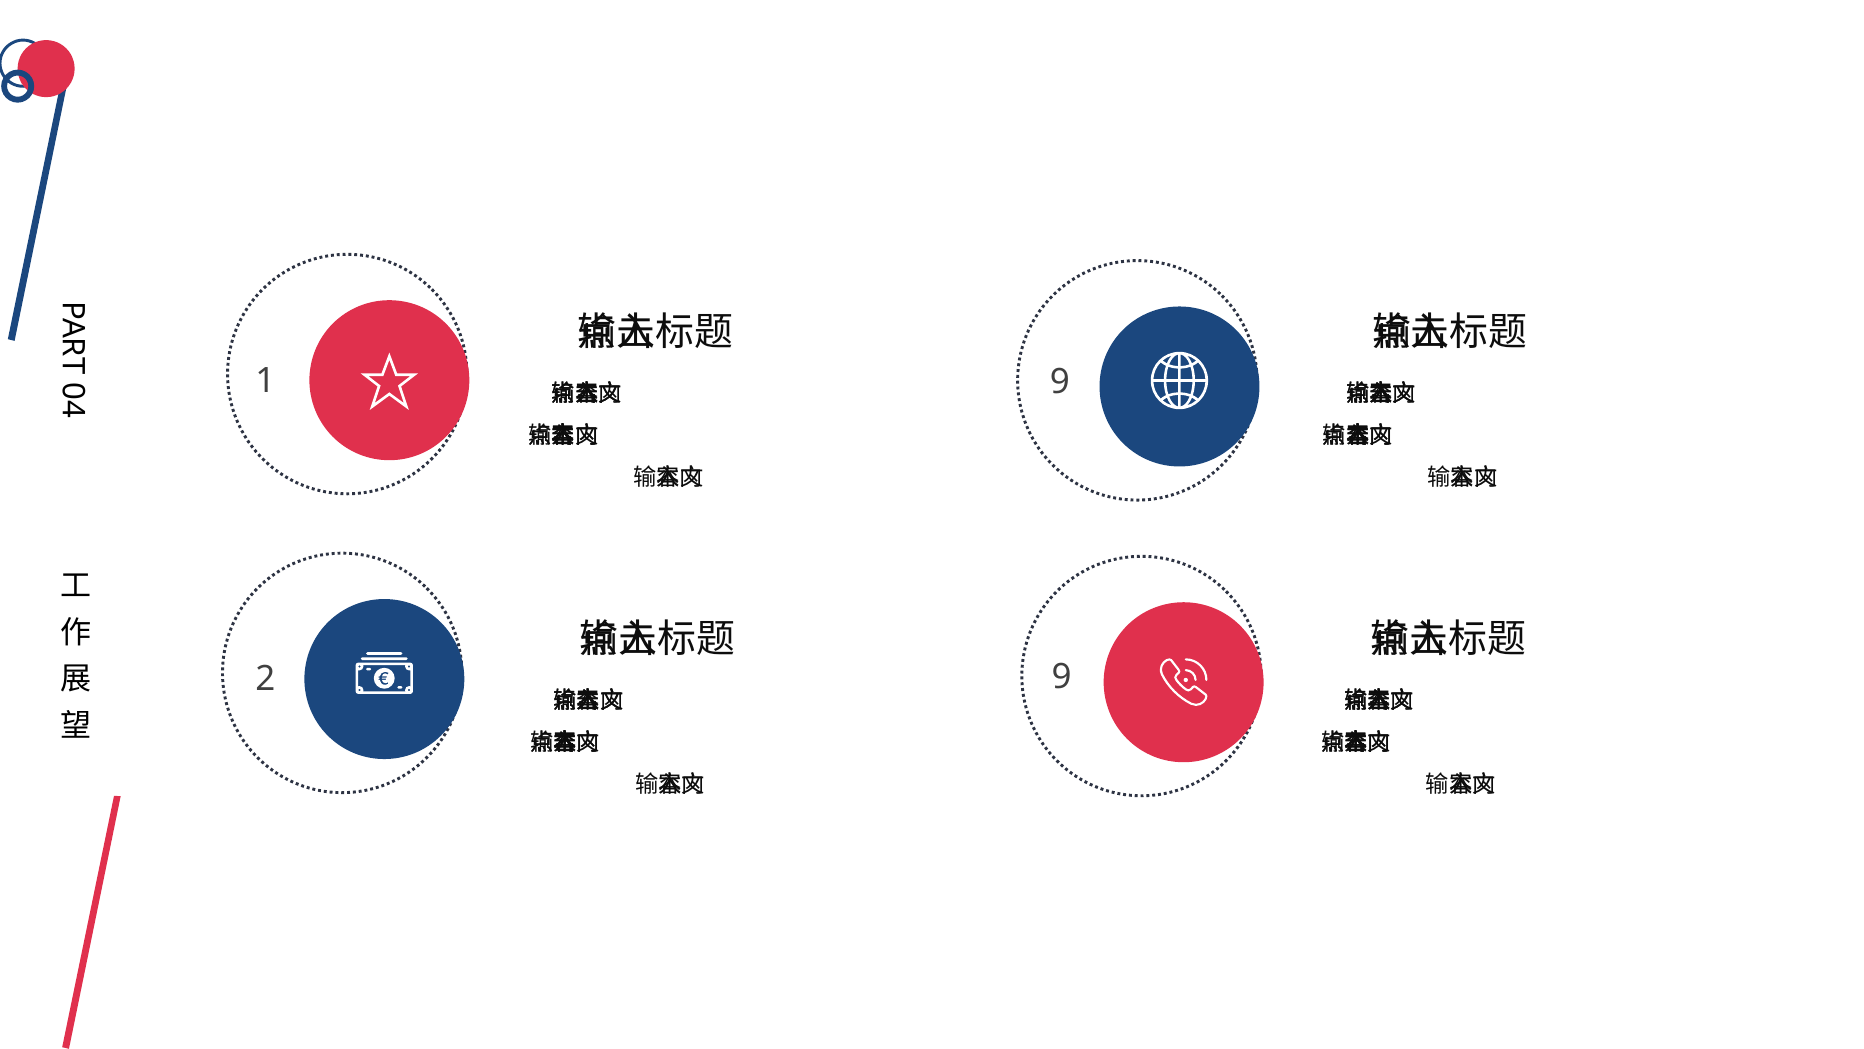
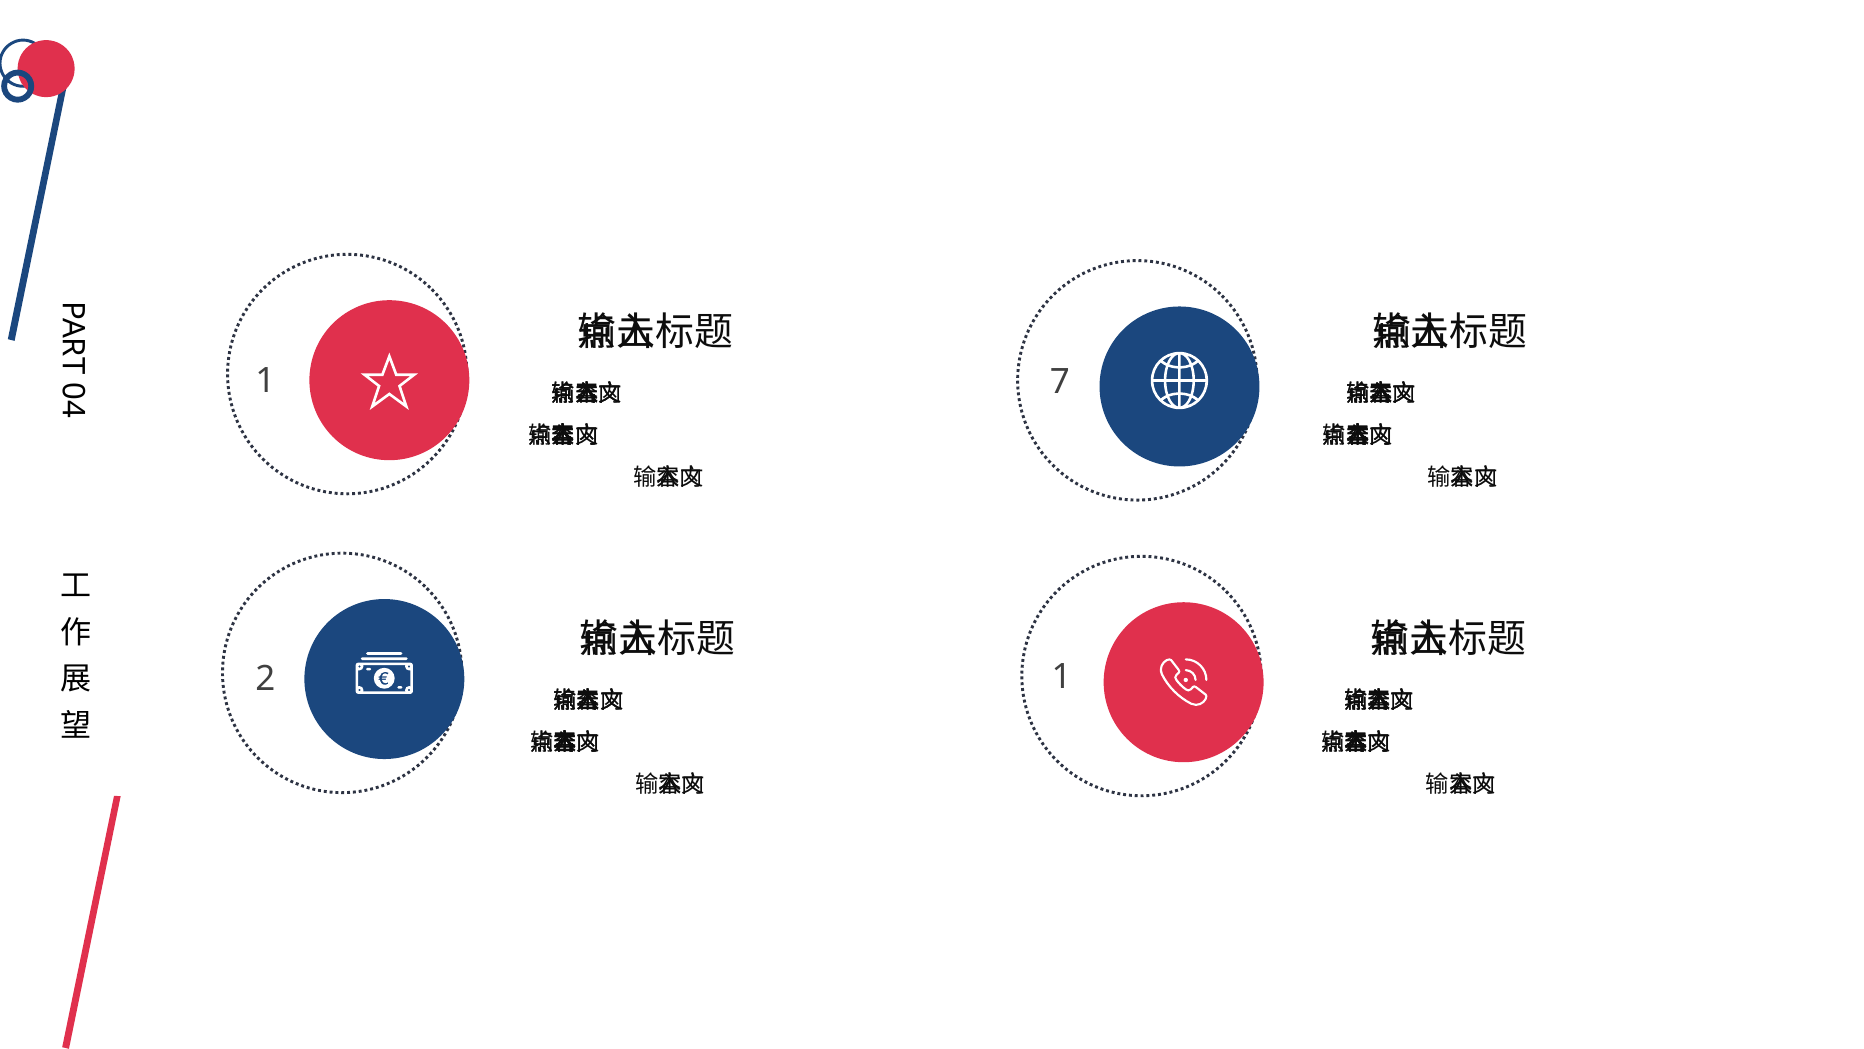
1 9: 9 -> 7
2 9: 9 -> 1
